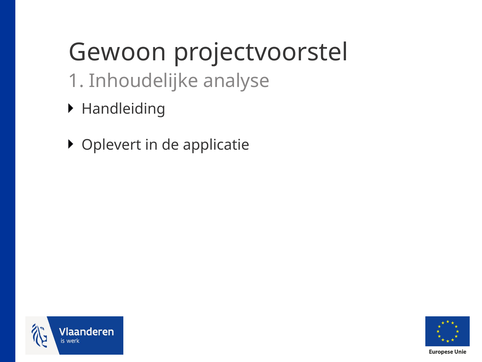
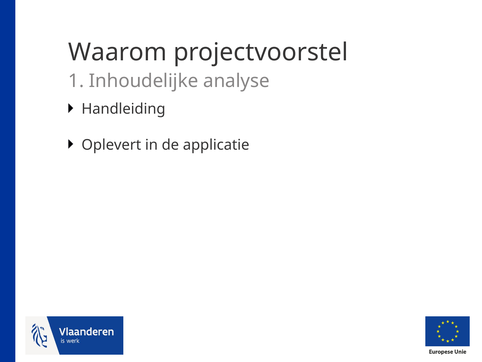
Gewoon: Gewoon -> Waarom
